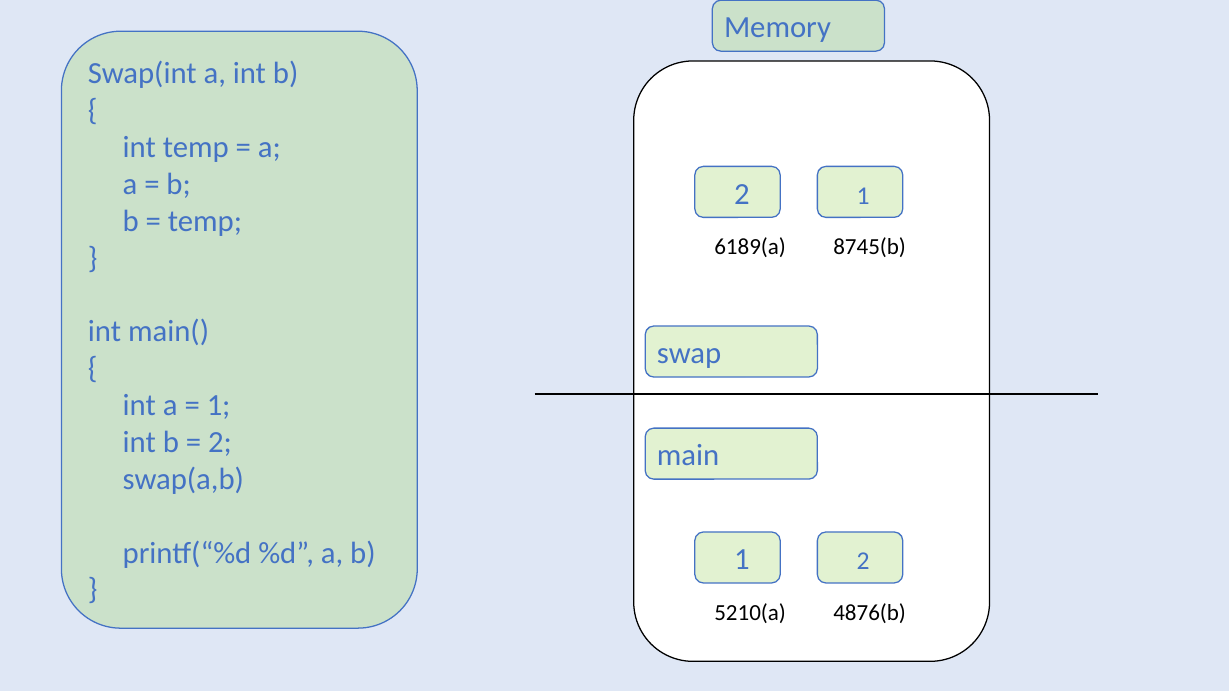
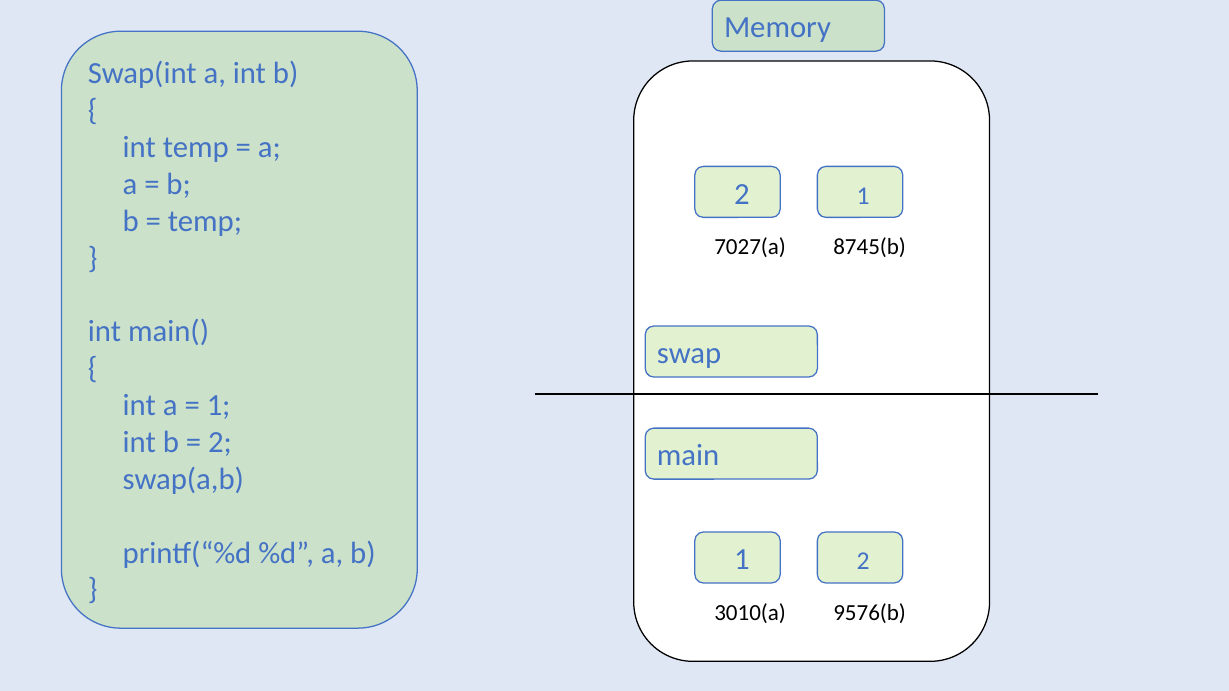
6189(a: 6189(a -> 7027(a
5210(a: 5210(a -> 3010(a
4876(b: 4876(b -> 9576(b
